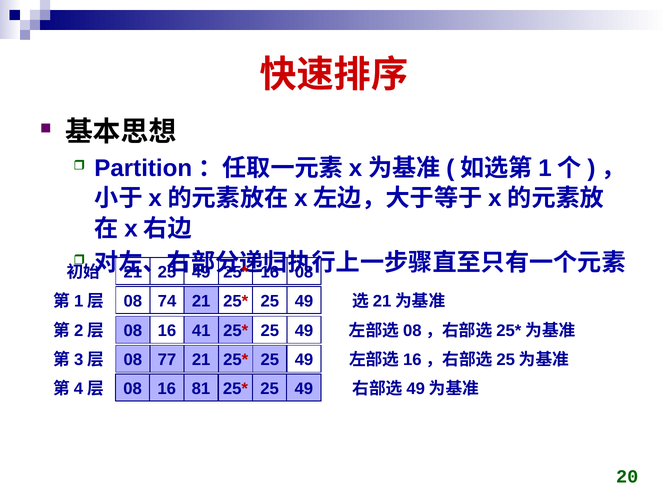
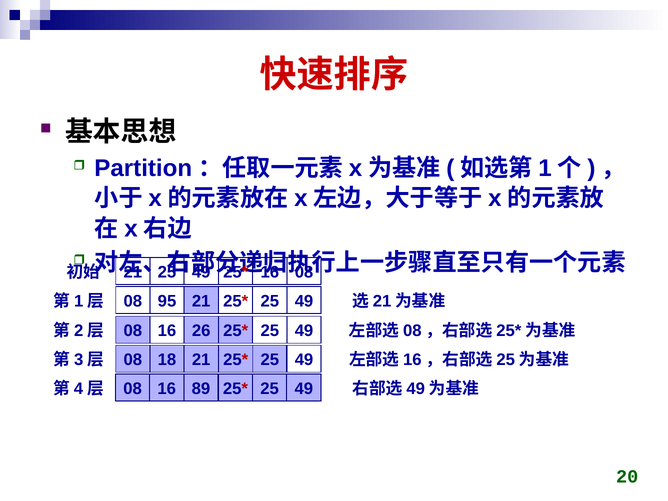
74: 74 -> 95
41: 41 -> 26
77: 77 -> 18
81: 81 -> 89
